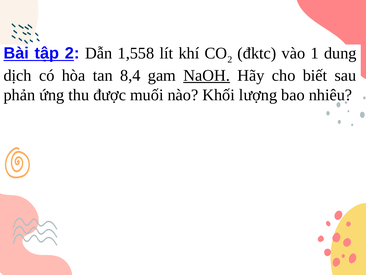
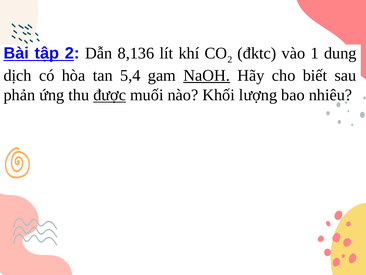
1,558: 1,558 -> 8,136
8,4: 8,4 -> 5,4
được underline: none -> present
